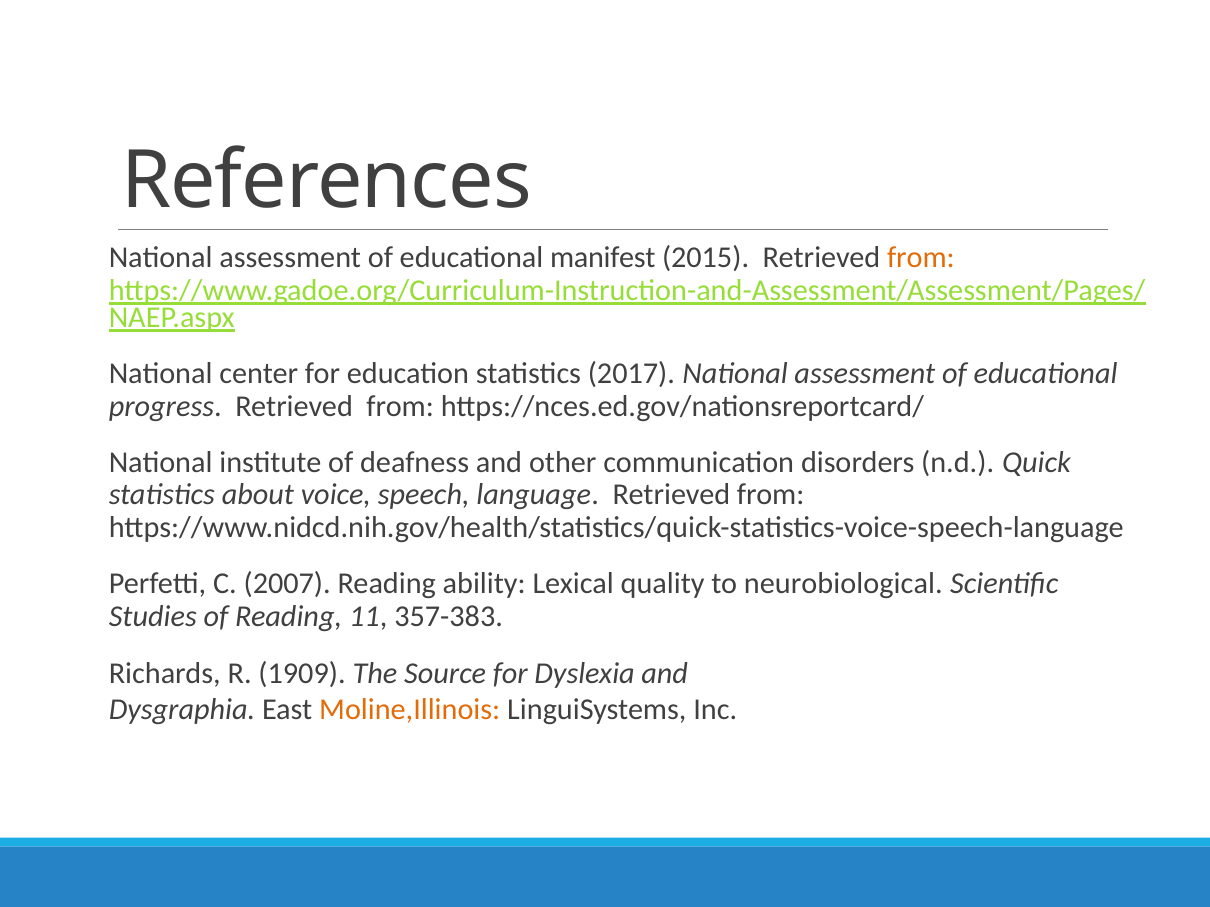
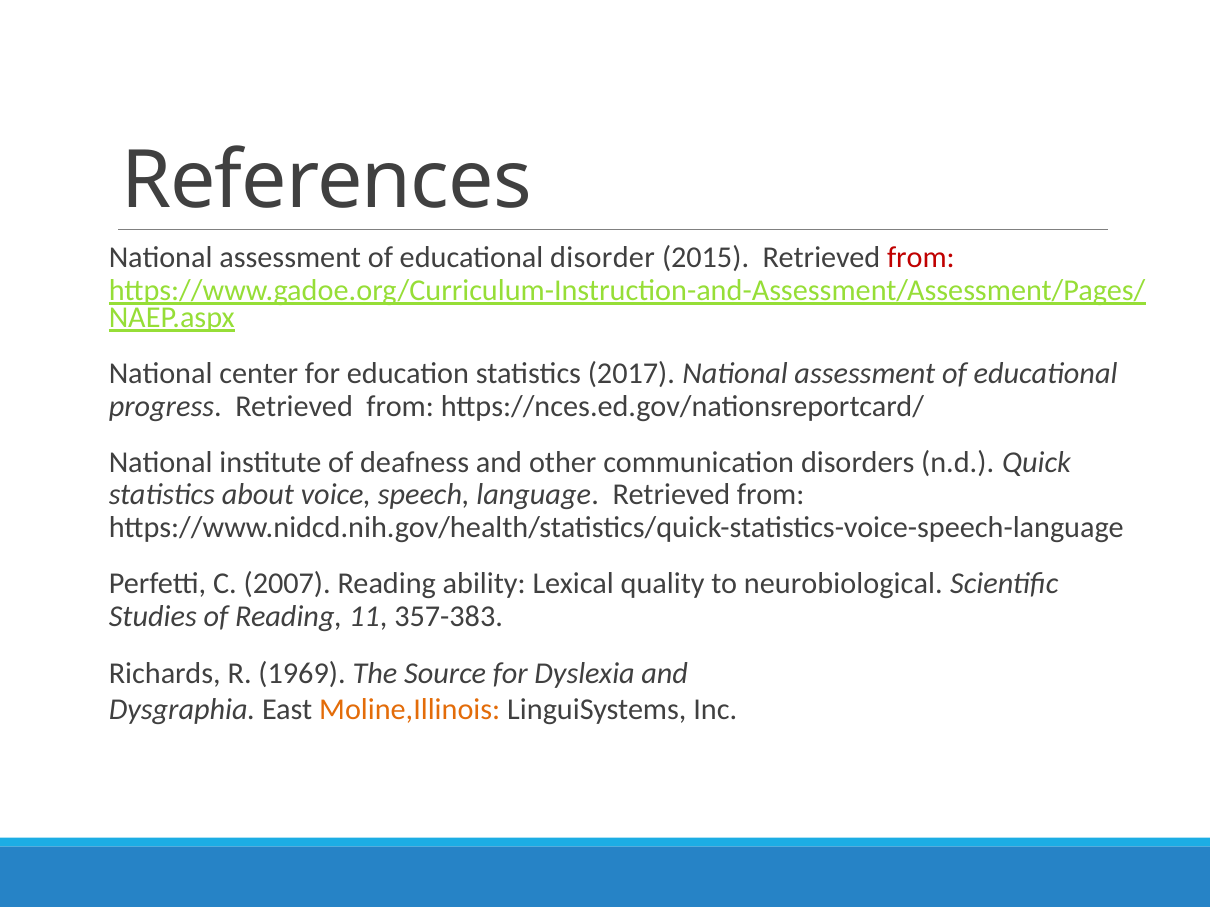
manifest: manifest -> disorder
from at (921, 258) colour: orange -> red
1909: 1909 -> 1969
